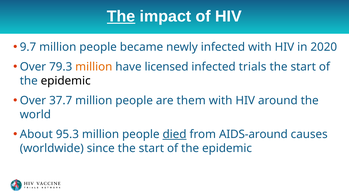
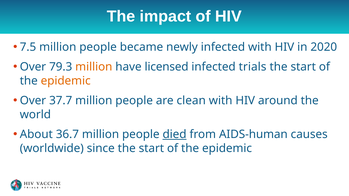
The at (121, 16) underline: present -> none
9.7: 9.7 -> 7.5
epidemic at (66, 81) colour: black -> orange
them: them -> clean
95.3: 95.3 -> 36.7
AIDS-around: AIDS-around -> AIDS-human
